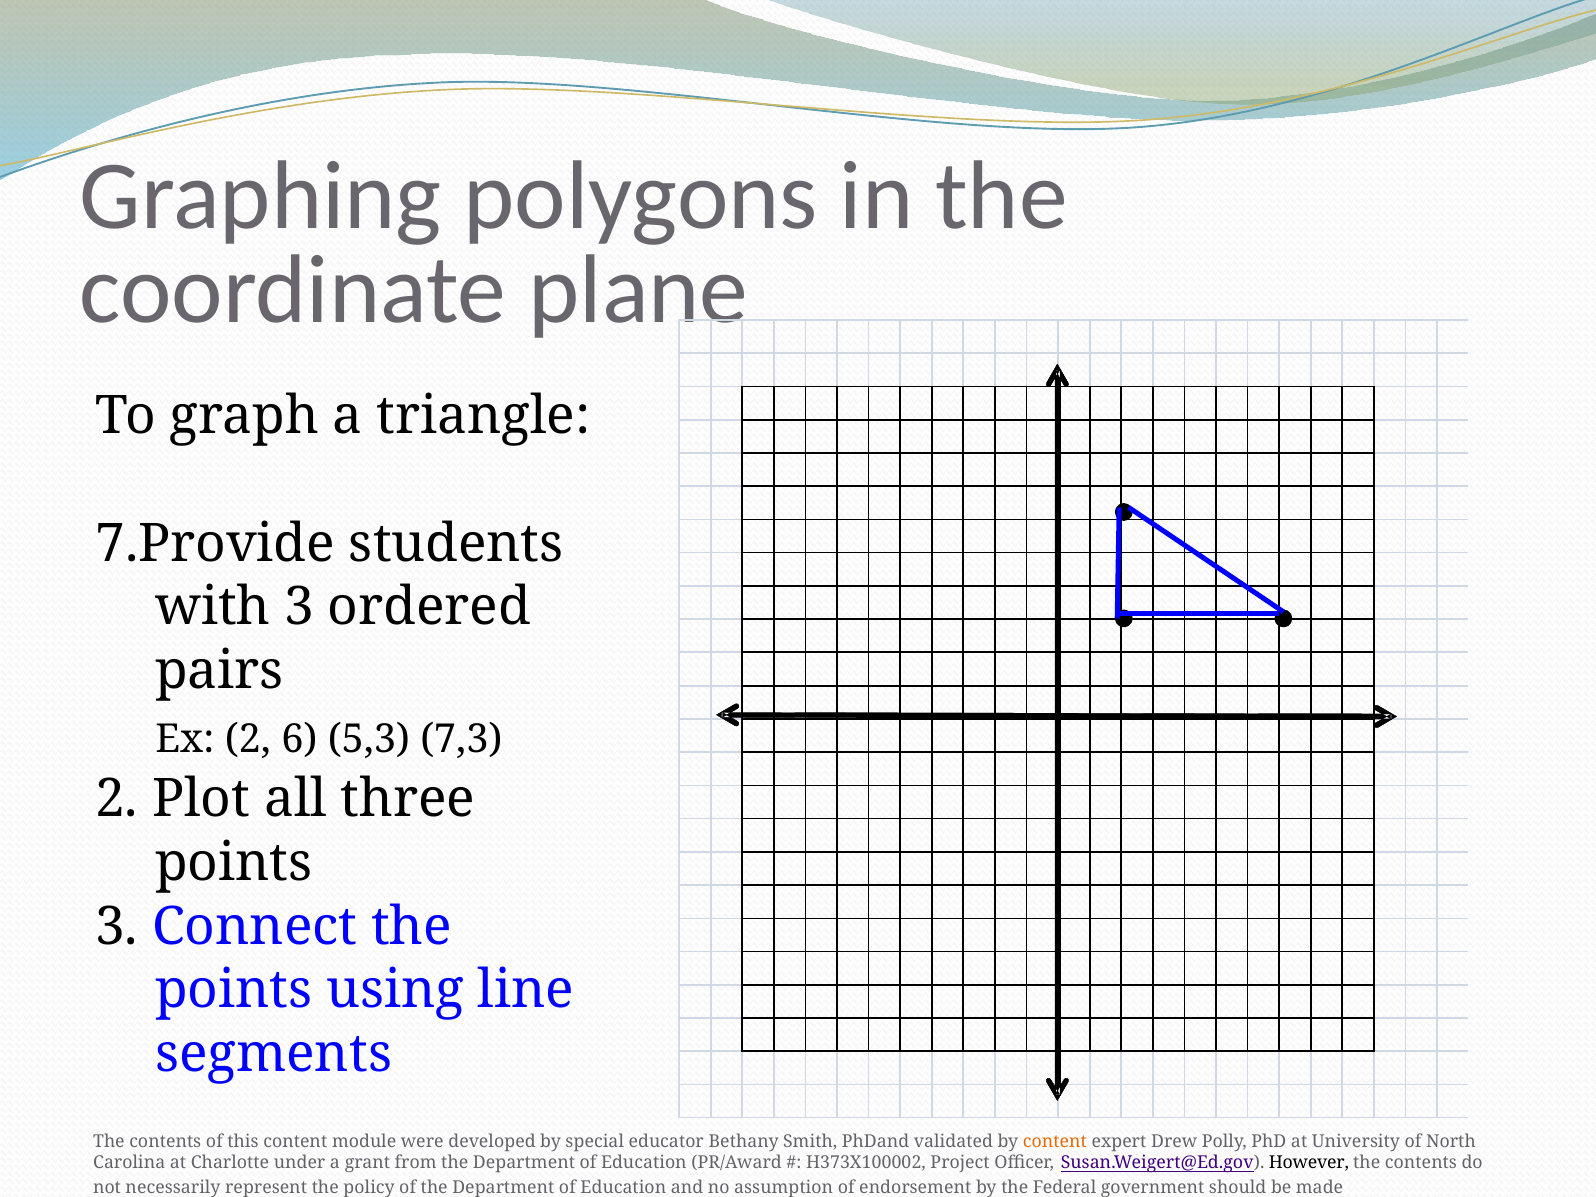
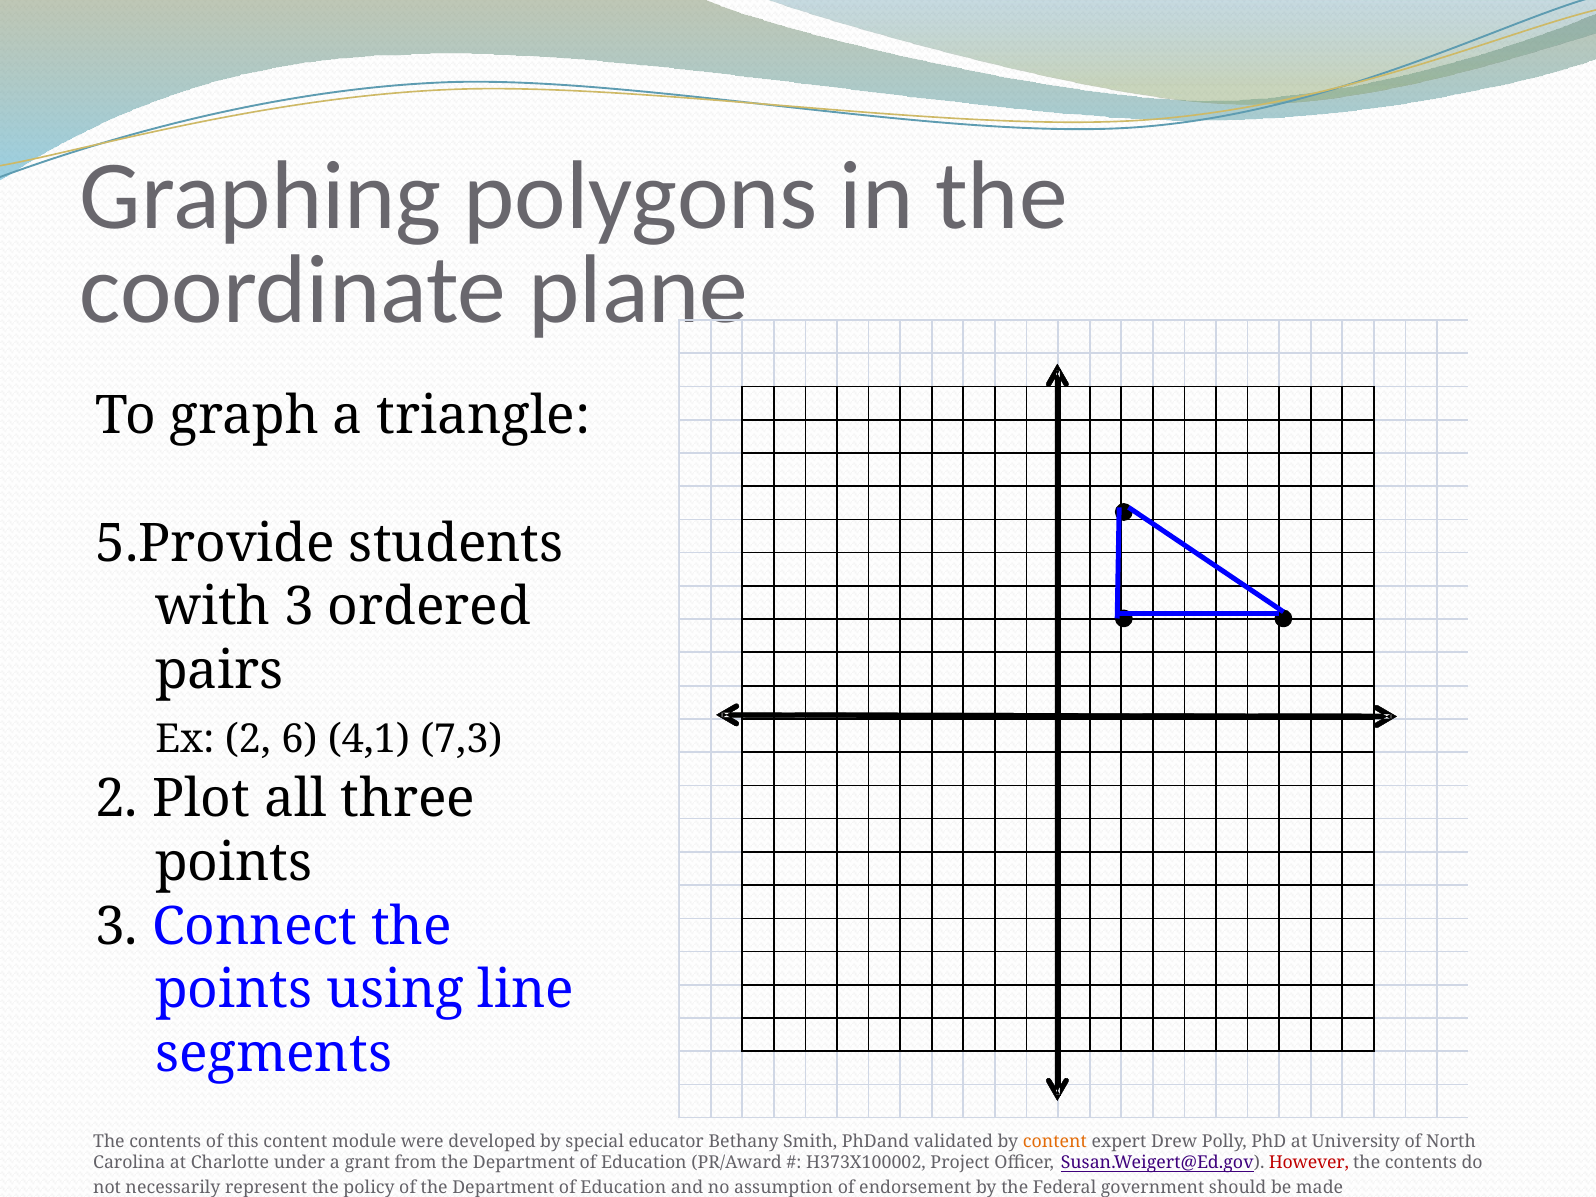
7.Provide: 7.Provide -> 5.Provide
5,3: 5,3 -> 4,1
However colour: black -> red
